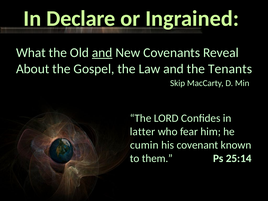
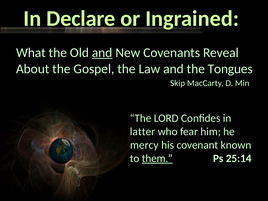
Tenants: Tenants -> Tongues
cumin: cumin -> mercy
them underline: none -> present
